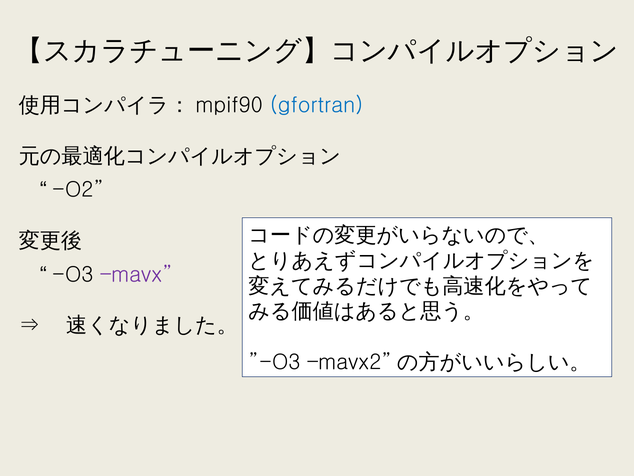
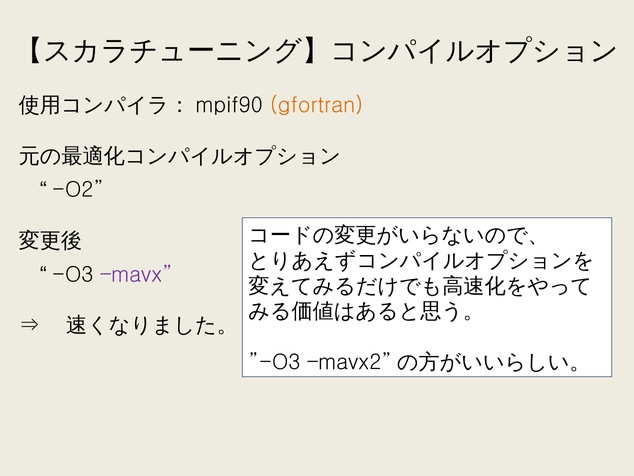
gfortran colour: blue -> orange
